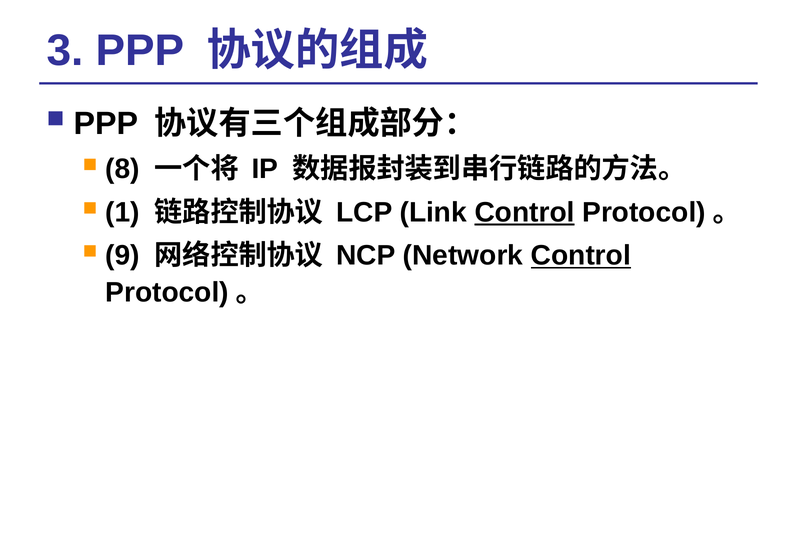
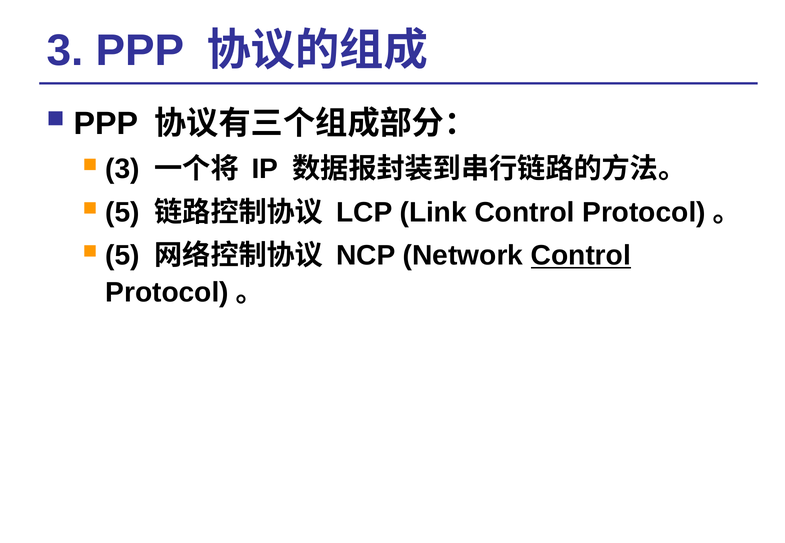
8 at (123, 169): 8 -> 3
1 at (123, 213): 1 -> 5
Control at (525, 213) underline: present -> none
9 at (123, 256): 9 -> 5
